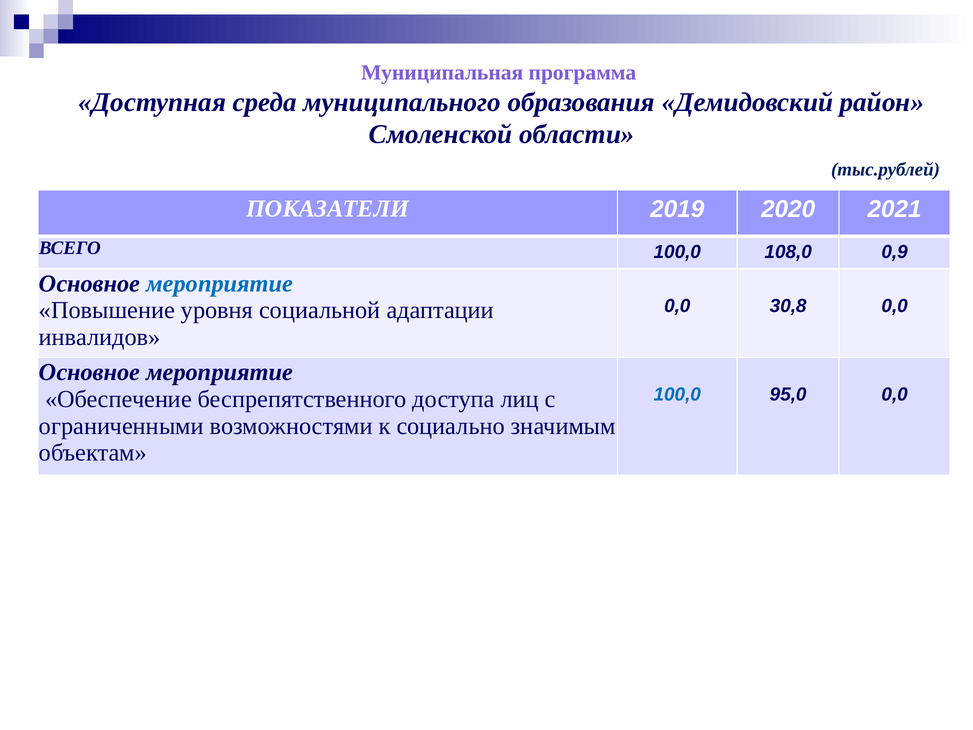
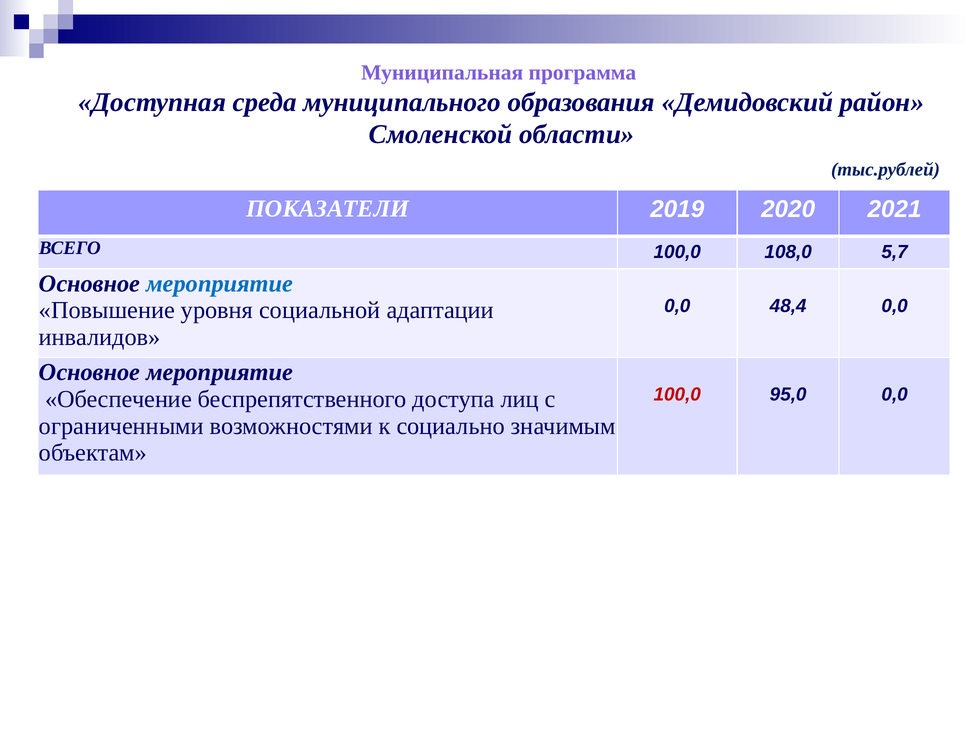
0,9: 0,9 -> 5,7
30,8: 30,8 -> 48,4
100,0 at (677, 394) colour: blue -> red
